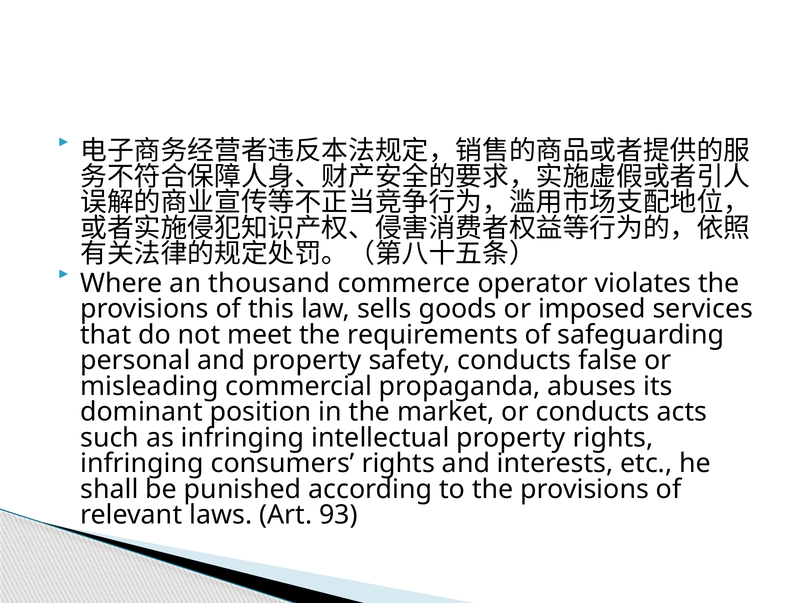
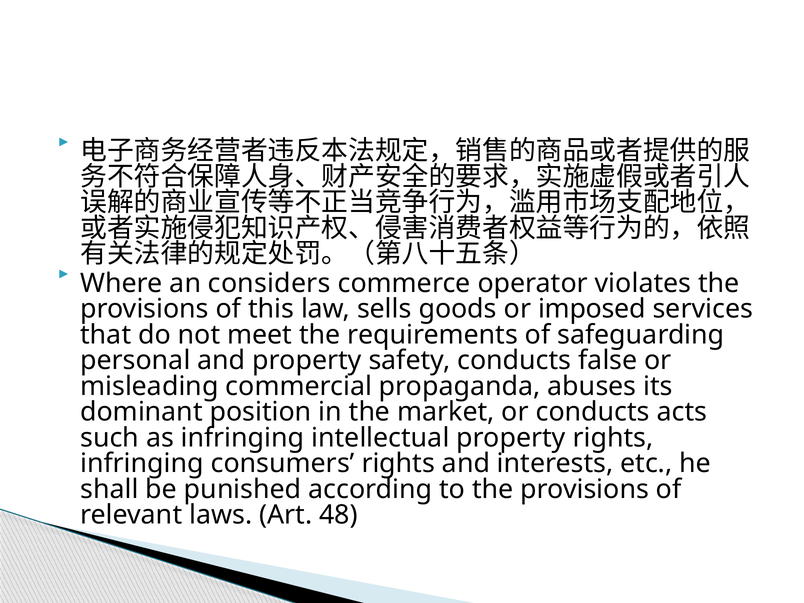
thousand: thousand -> considers
93: 93 -> 48
